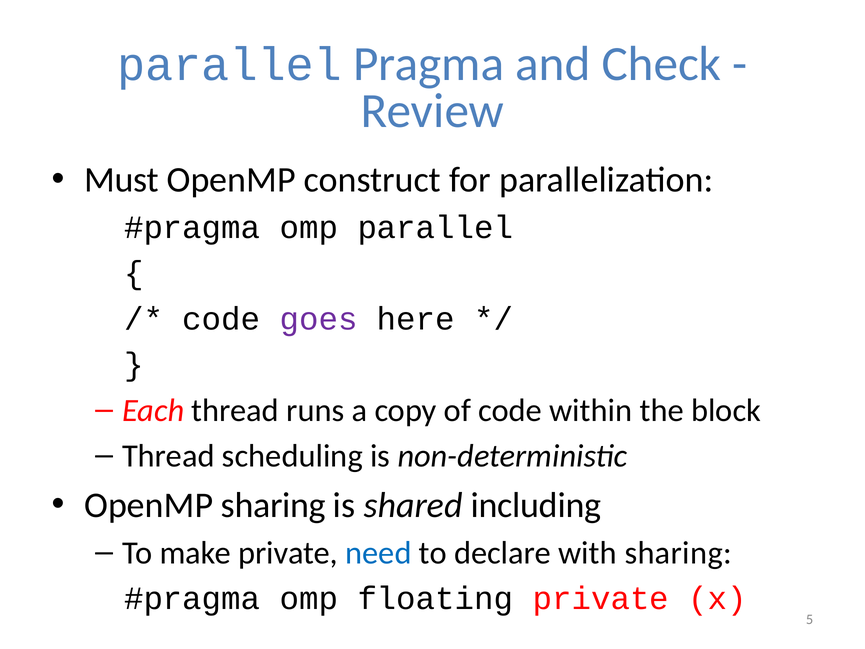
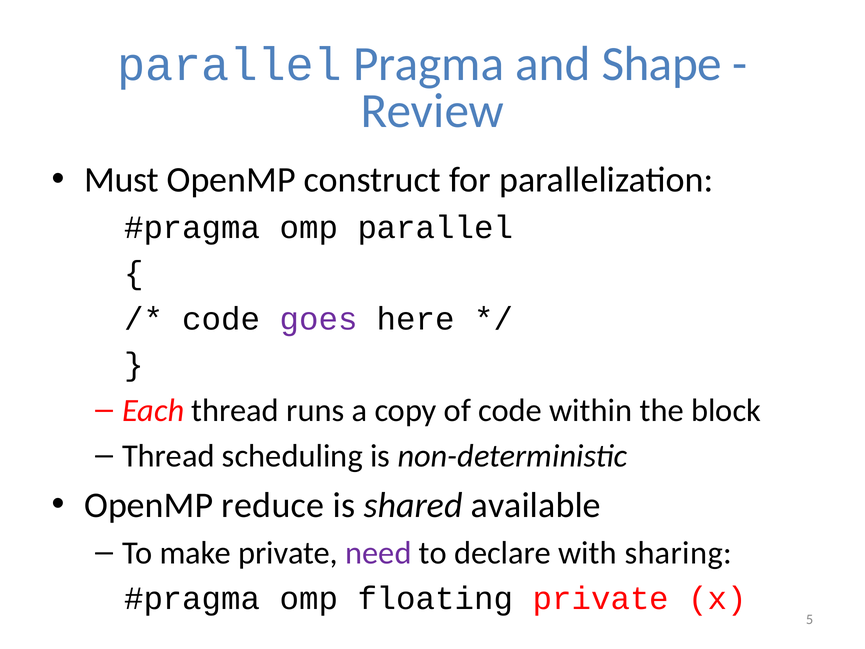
Check: Check -> Shape
OpenMP sharing: sharing -> reduce
including: including -> available
need colour: blue -> purple
